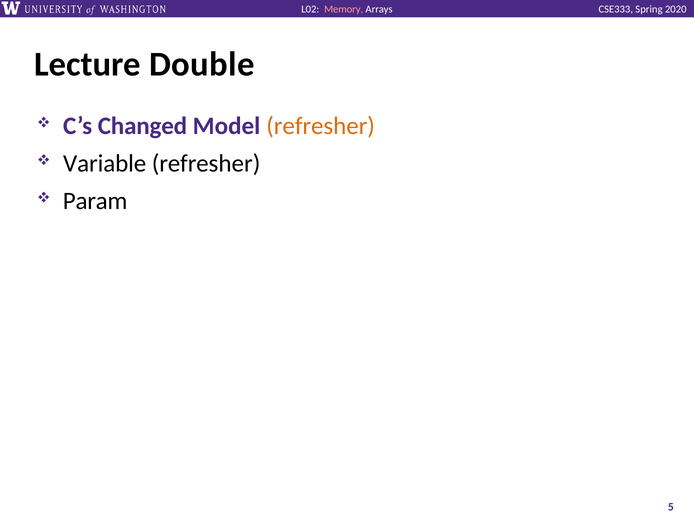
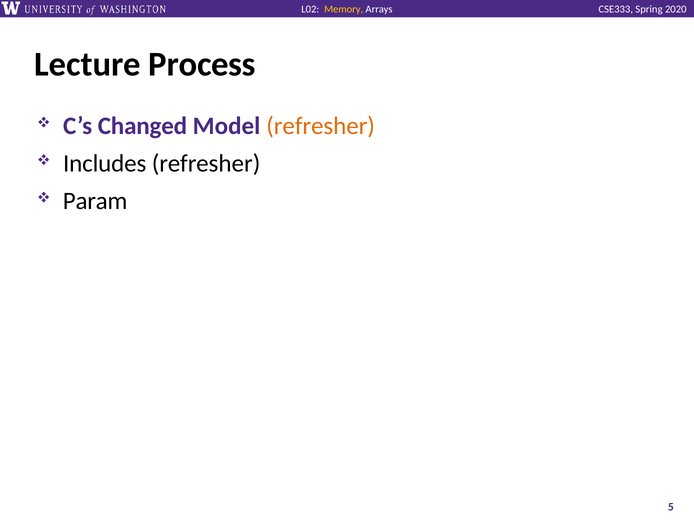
Memory colour: pink -> yellow
Double: Double -> Process
Variable: Variable -> Includes
